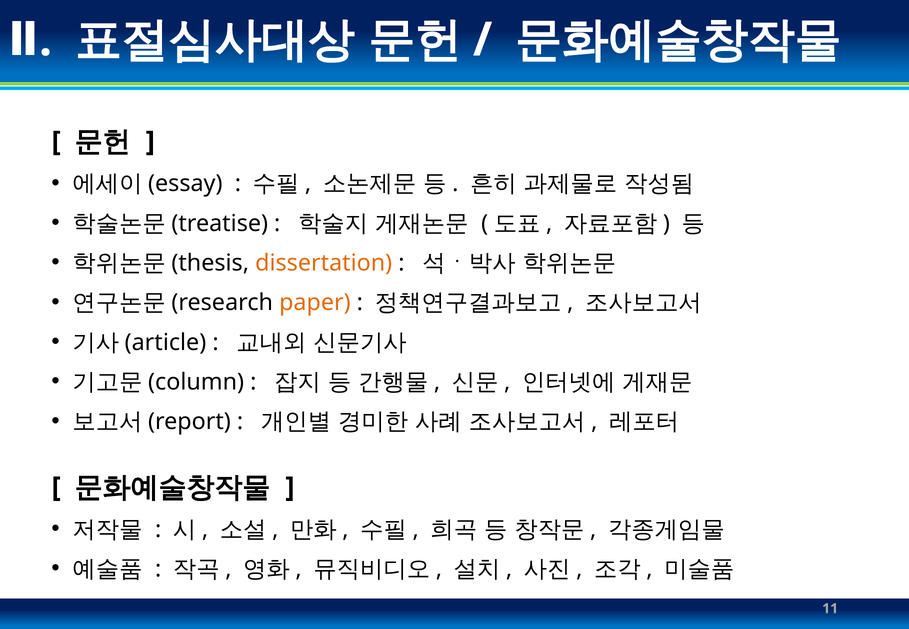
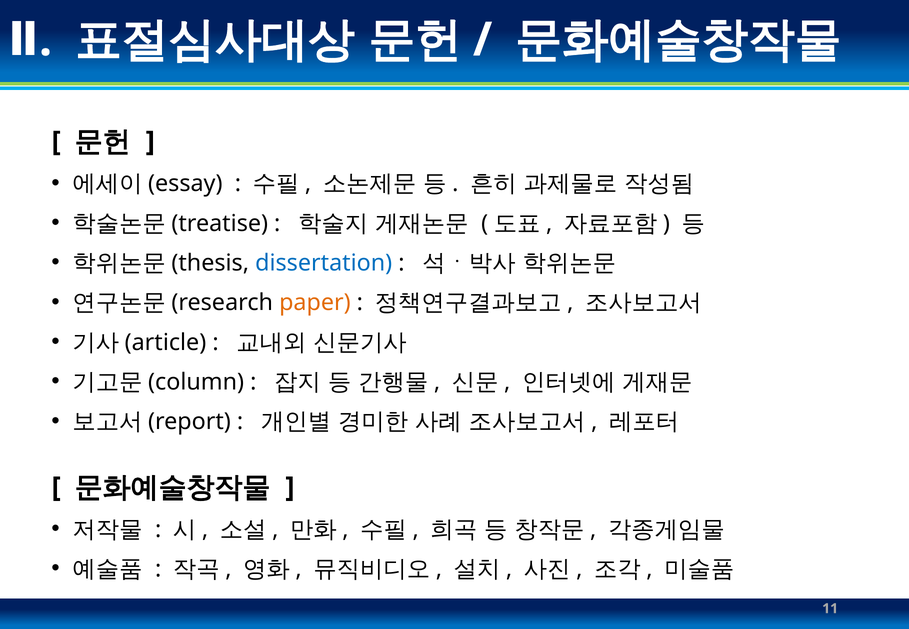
dissertation colour: orange -> blue
